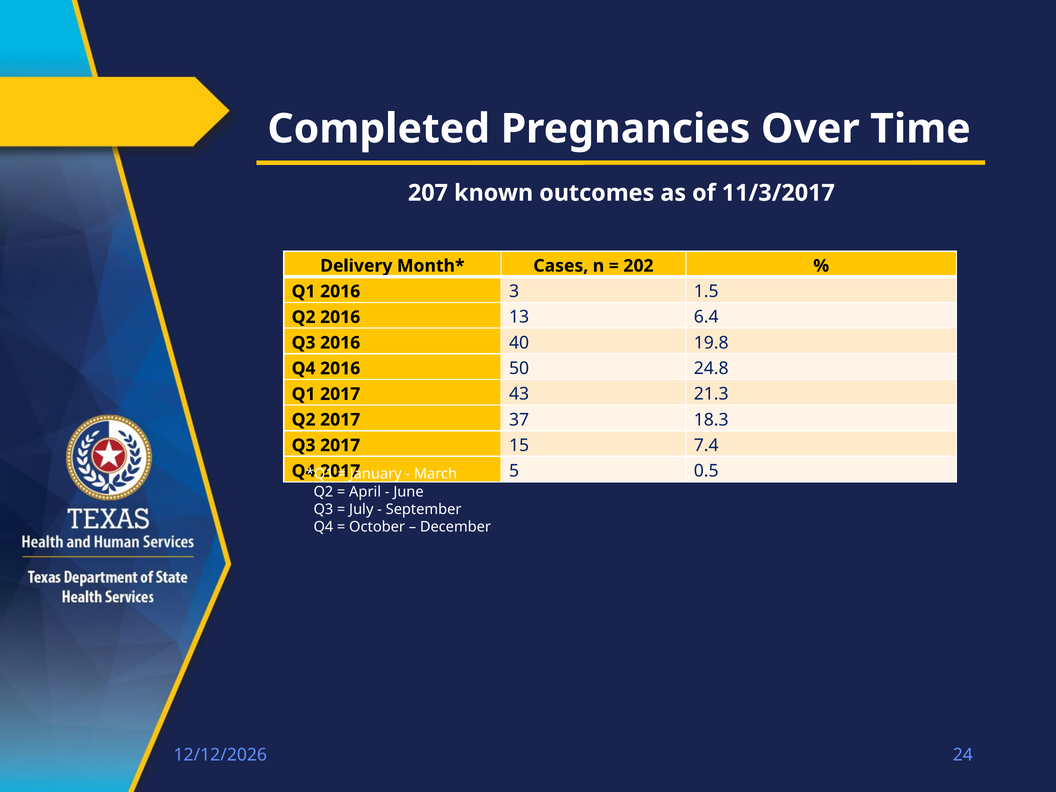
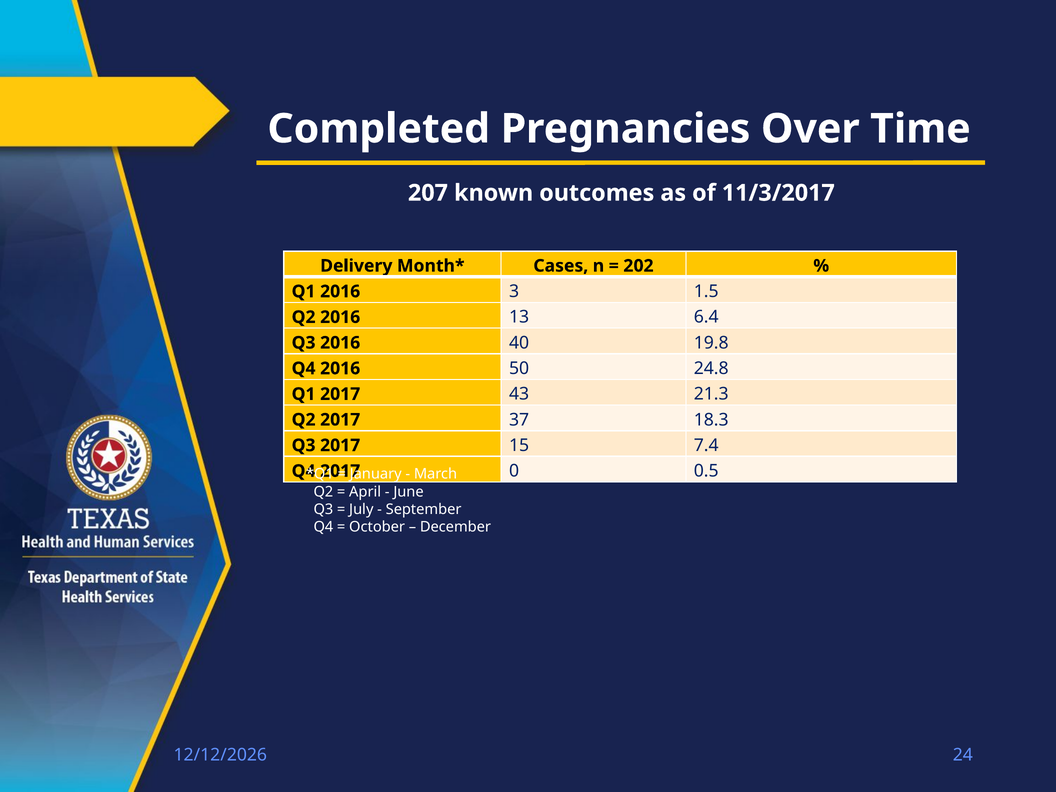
5: 5 -> 0
